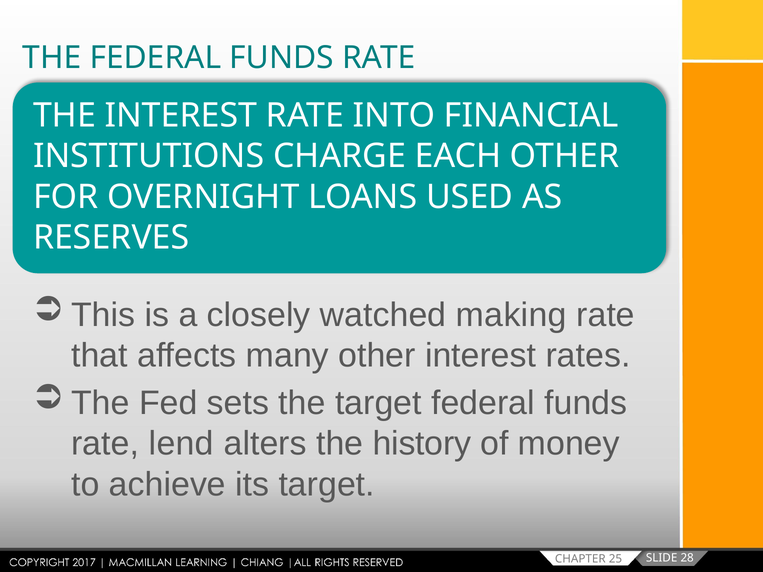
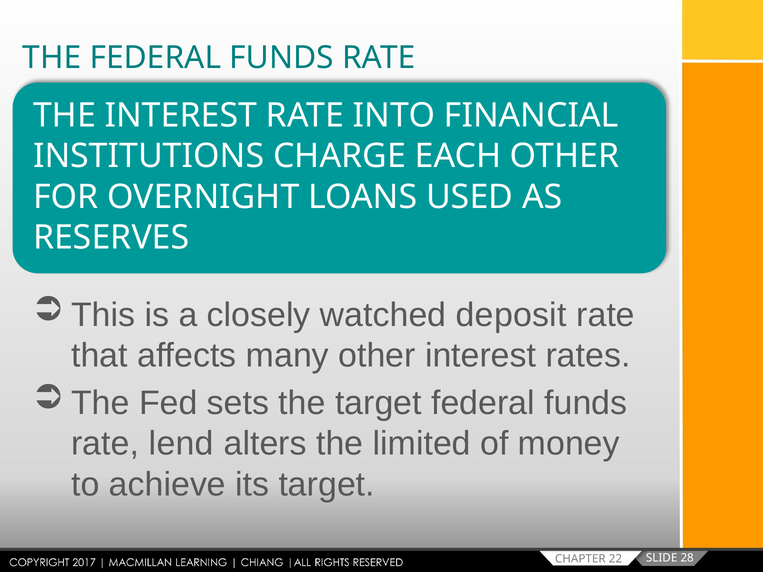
making: making -> deposit
history: history -> limited
25: 25 -> 22
